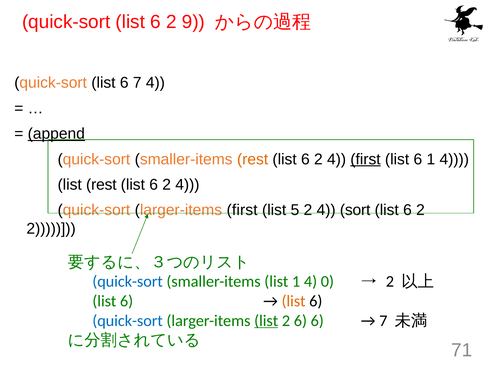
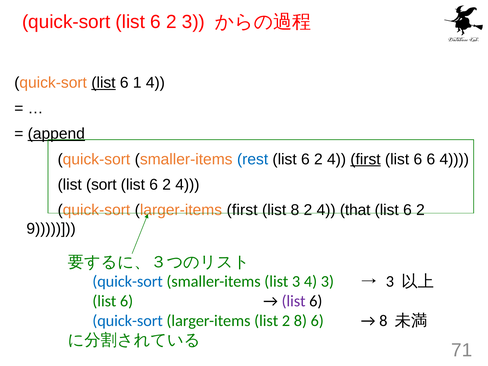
2 9: 9 -> 3
list at (103, 83) underline: none -> present
6 7: 7 -> 1
rest at (253, 159) colour: orange -> blue
6 1: 1 -> 6
list rest: rest -> sort
list 5: 5 -> 8
sort: sort -> that
2 at (51, 229): 2 -> 9
list 1: 1 -> 3
4 0: 0 -> 3
2 at (390, 282): 2 -> 3
list at (294, 301) colour: orange -> purple
list at (266, 321) underline: present -> none
2 6: 6 -> 8
7 at (383, 321): 7 -> 8
